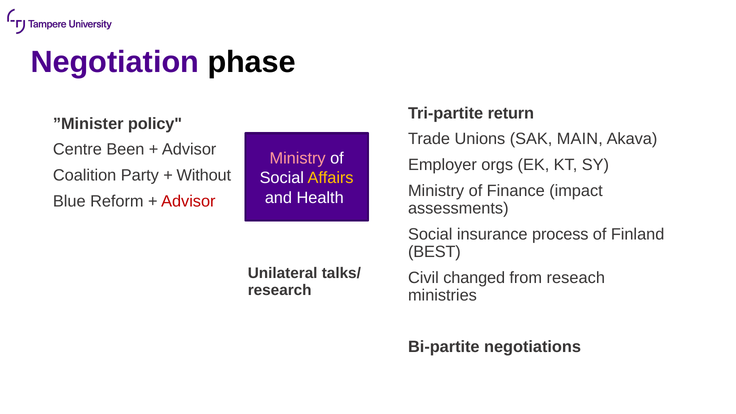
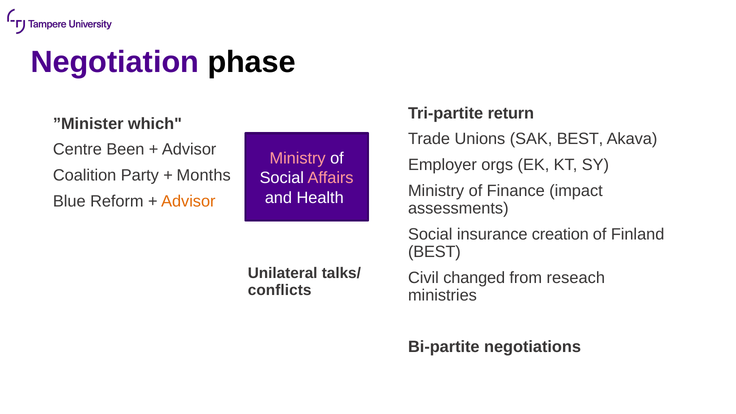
policy: policy -> which
SAK MAIN: MAIN -> BEST
Without: Without -> Months
Affairs colour: yellow -> pink
Advisor at (188, 201) colour: red -> orange
process: process -> creation
research: research -> conflicts
